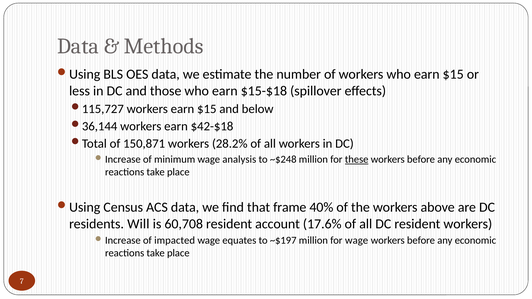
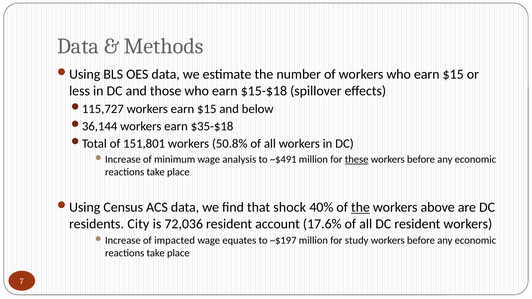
$42-$18: $42-$18 -> $35-$18
150,871: 150,871 -> 151,801
28.2%: 28.2% -> 50.8%
~$248: ~$248 -> ~$491
frame: frame -> shock
the at (360, 208) underline: none -> present
Will: Will -> City
60,708: 60,708 -> 72,036
for wage: wage -> study
